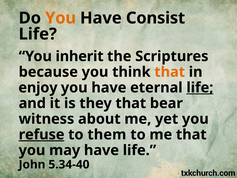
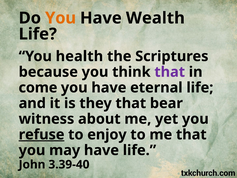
Consist: Consist -> Wealth
inherit: inherit -> health
that at (170, 72) colour: orange -> purple
enjoy: enjoy -> come
life at (200, 88) underline: present -> none
them: them -> enjoy
5.34-40: 5.34-40 -> 3.39-40
